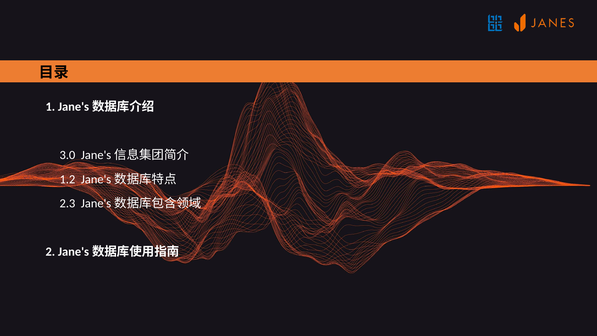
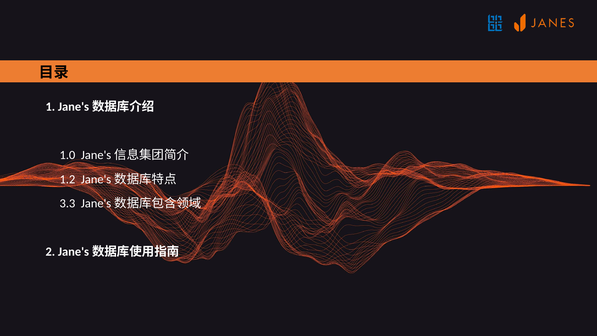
3.0: 3.0 -> 1.0
2.3: 2.3 -> 3.3
